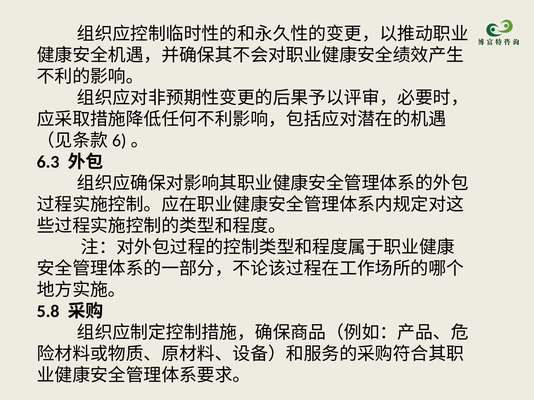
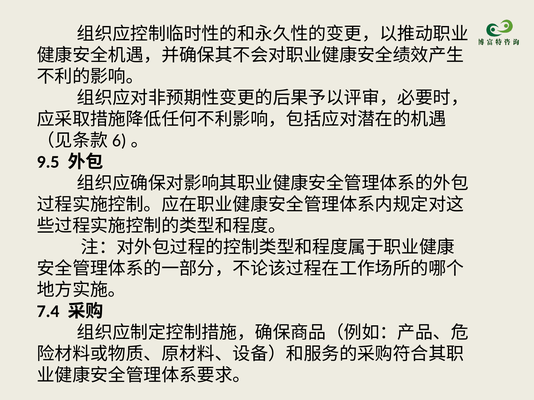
6.3: 6.3 -> 9.5
5.8: 5.8 -> 7.4
